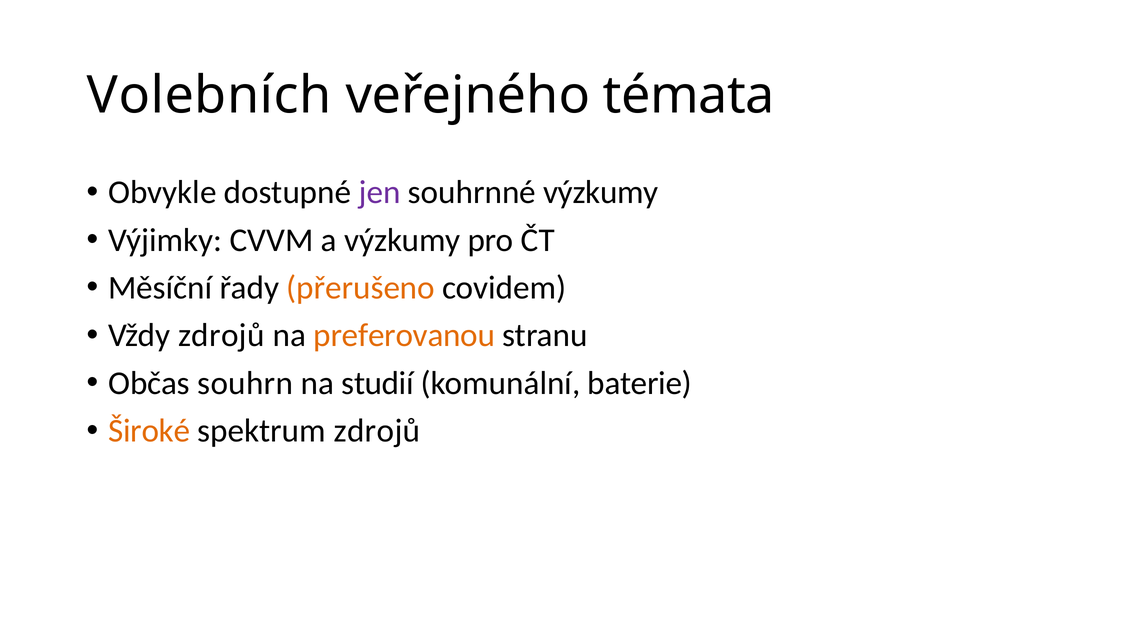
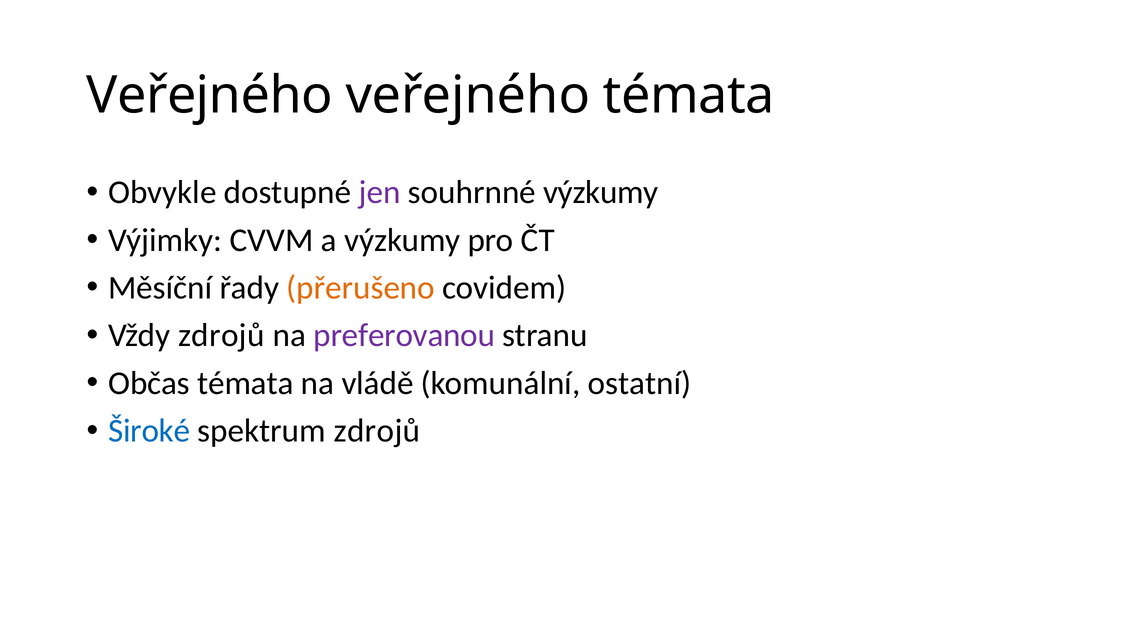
Volebních at (209, 96): Volebních -> Veřejného
preferovanou colour: orange -> purple
Občas souhrn: souhrn -> témata
studií: studií -> vládě
baterie: baterie -> ostatní
Široké colour: orange -> blue
